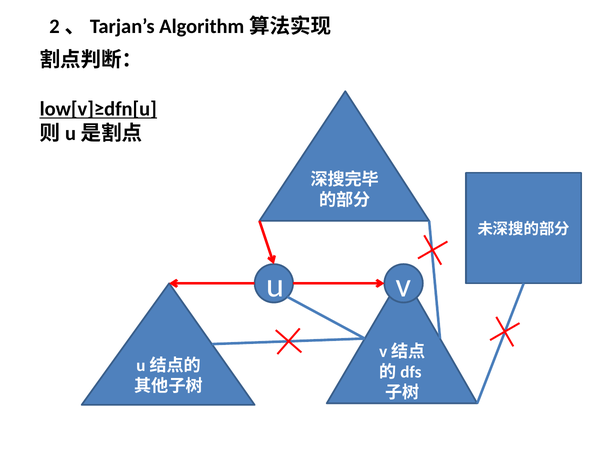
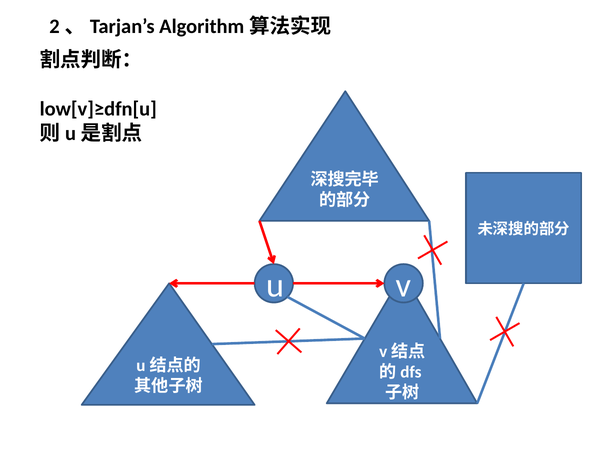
low[v]≥dfn[u underline: present -> none
